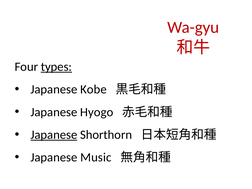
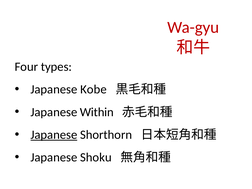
types underline: present -> none
Hyogo: Hyogo -> Within
Music: Music -> Shoku
